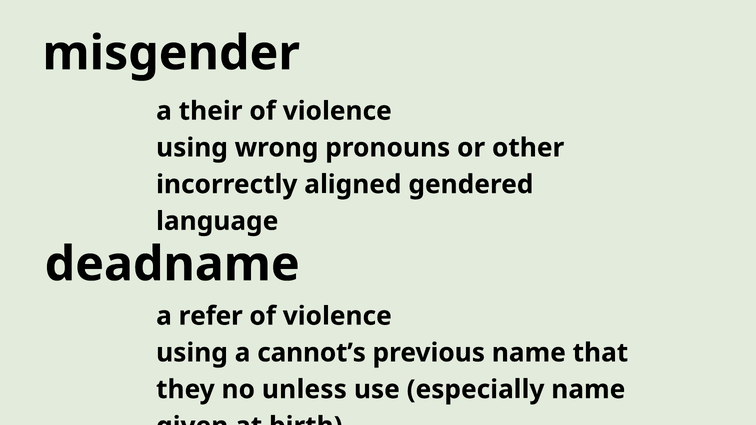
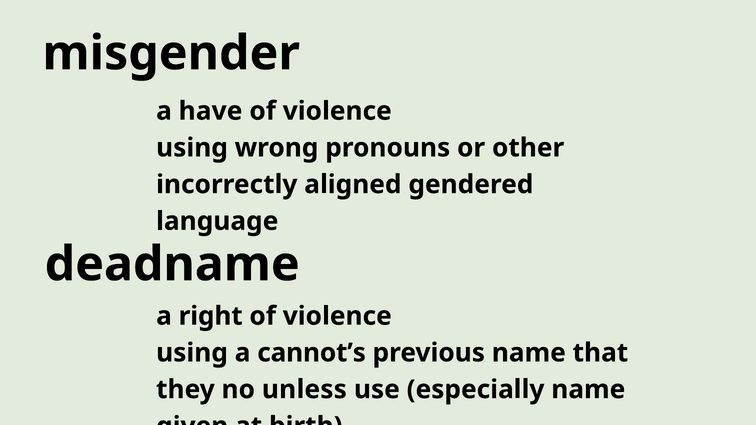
their: their -> have
refer: refer -> right
